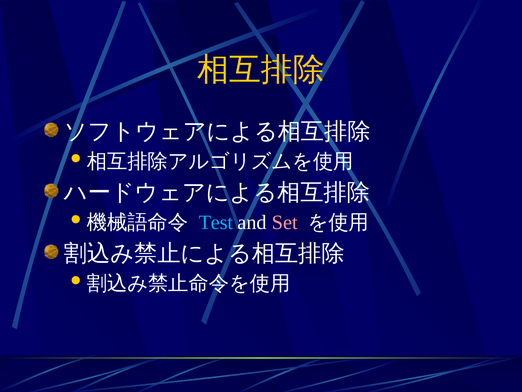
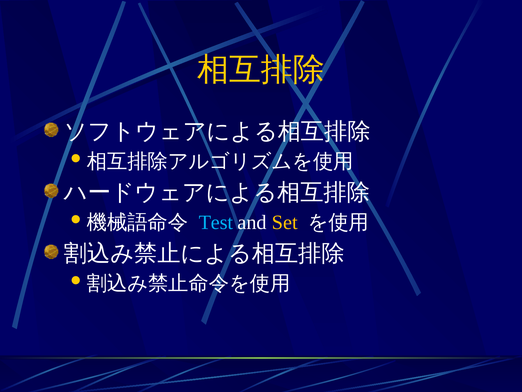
Set colour: pink -> yellow
